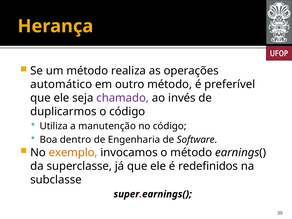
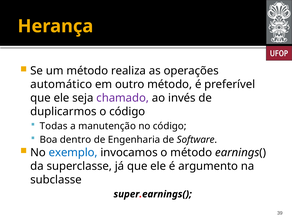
Utiliza: Utiliza -> Todas
exemplo colour: orange -> blue
redefinidos: redefinidos -> argumento
